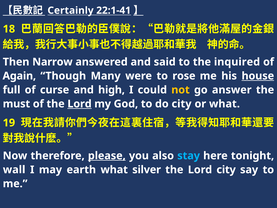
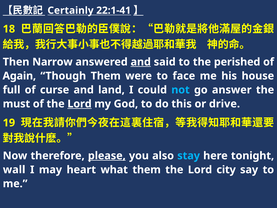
and at (141, 62) underline: none -> present
inquired: inquired -> perished
Though Many: Many -> Them
rose: rose -> face
house underline: present -> none
high: high -> land
not colour: yellow -> light blue
do city: city -> this
or what: what -> drive
earth: earth -> heart
what silver: silver -> them
